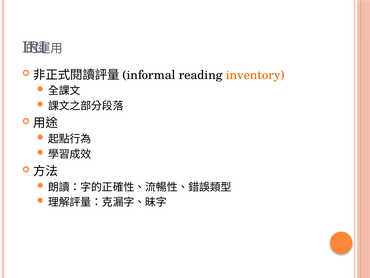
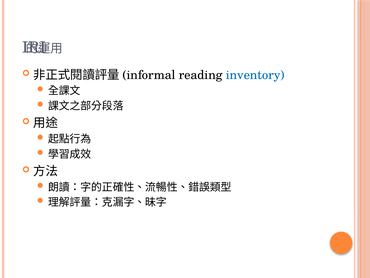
inventory colour: orange -> blue
